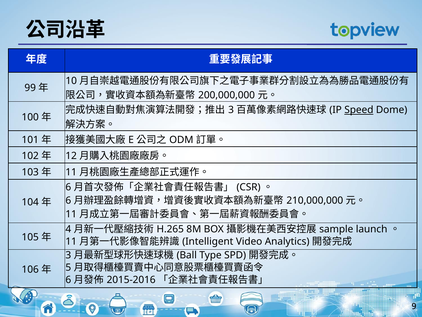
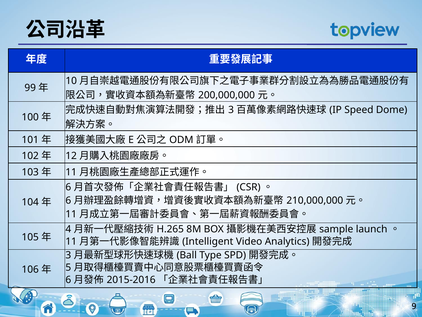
Speed underline: present -> none
